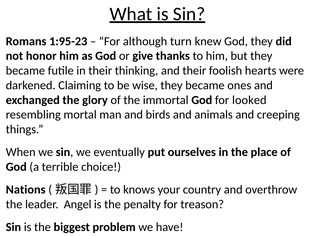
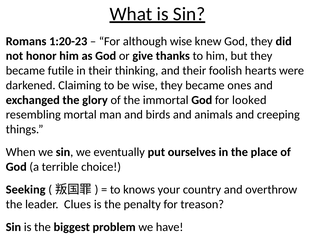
1:95-23: 1:95-23 -> 1:20-23
although turn: turn -> wise
Nations: Nations -> Seeking
Angel: Angel -> Clues
